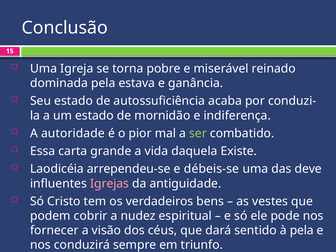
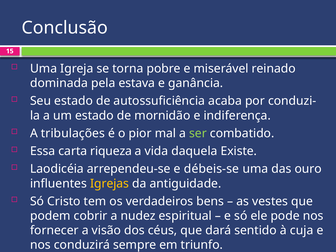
autoridade: autoridade -> tribulações
grande: grande -> riqueza
deve: deve -> ouro
Igrejas colour: pink -> yellow
à pela: pela -> cuja
